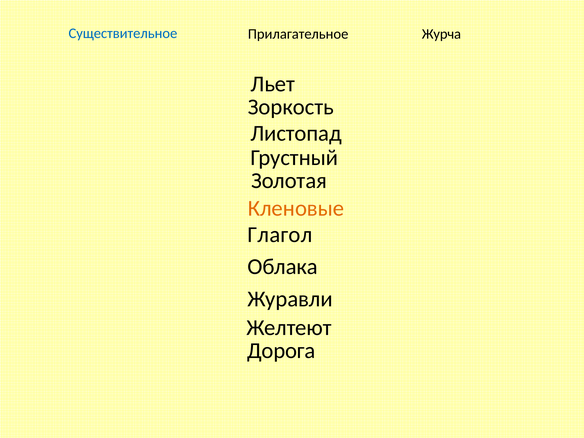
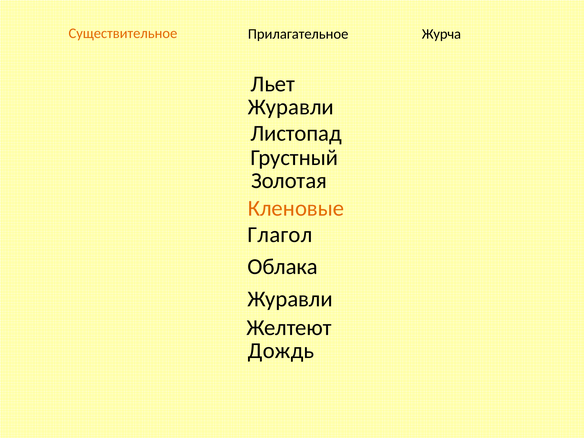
Существительное colour: blue -> orange
Зоркость at (291, 107): Зоркость -> Журавли
Дорога: Дорога -> Дождь
